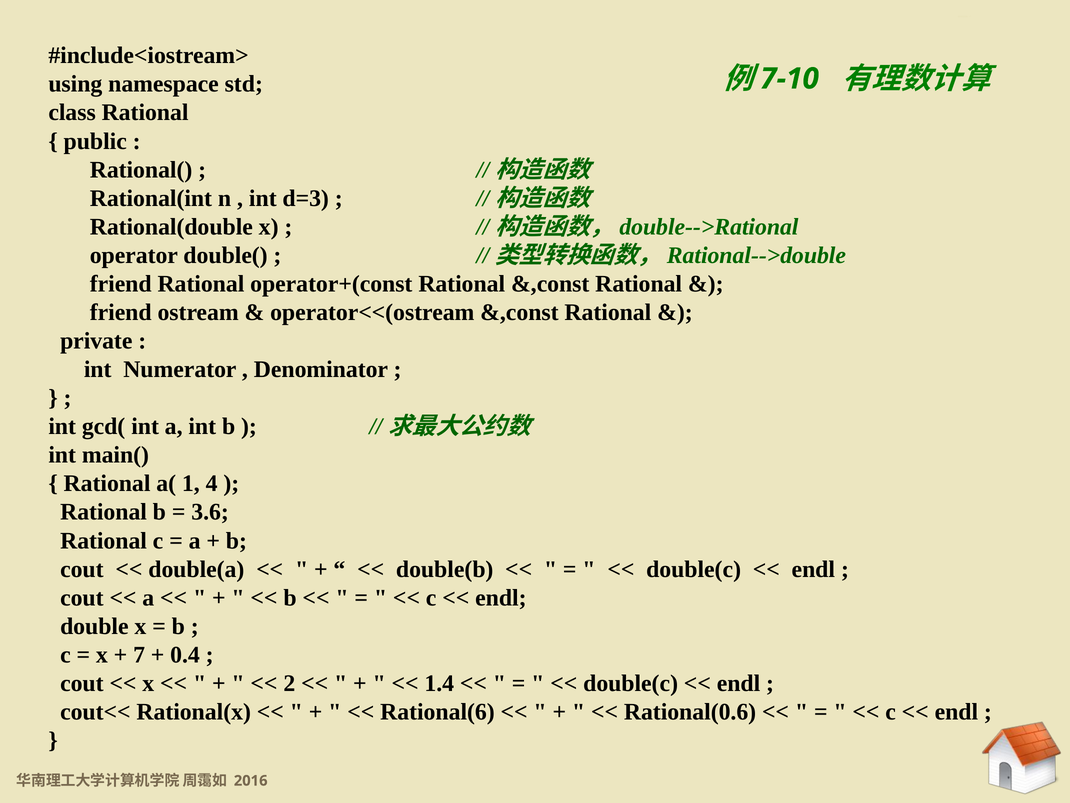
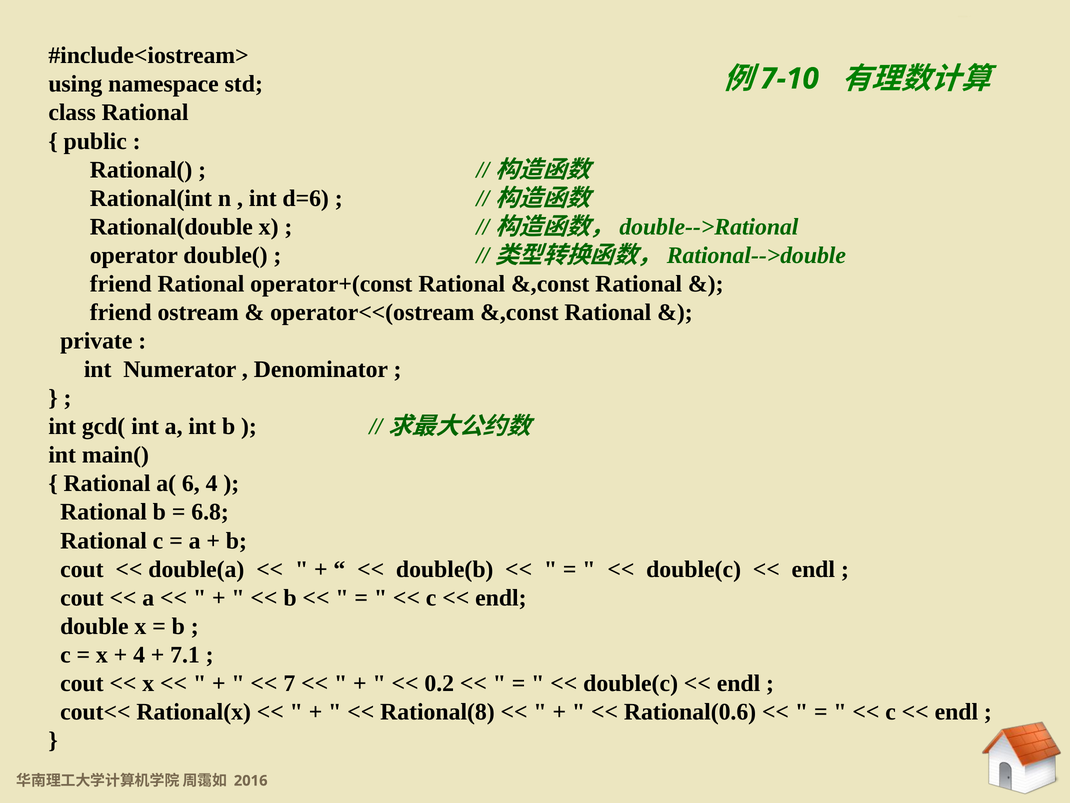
d=3: d=3 -> d=6
1: 1 -> 6
3.6: 3.6 -> 6.8
7 at (139, 654): 7 -> 4
0.4: 0.4 -> 7.1
2 at (289, 683): 2 -> 7
1.4: 1.4 -> 0.2
Rational(6: Rational(6 -> Rational(8
